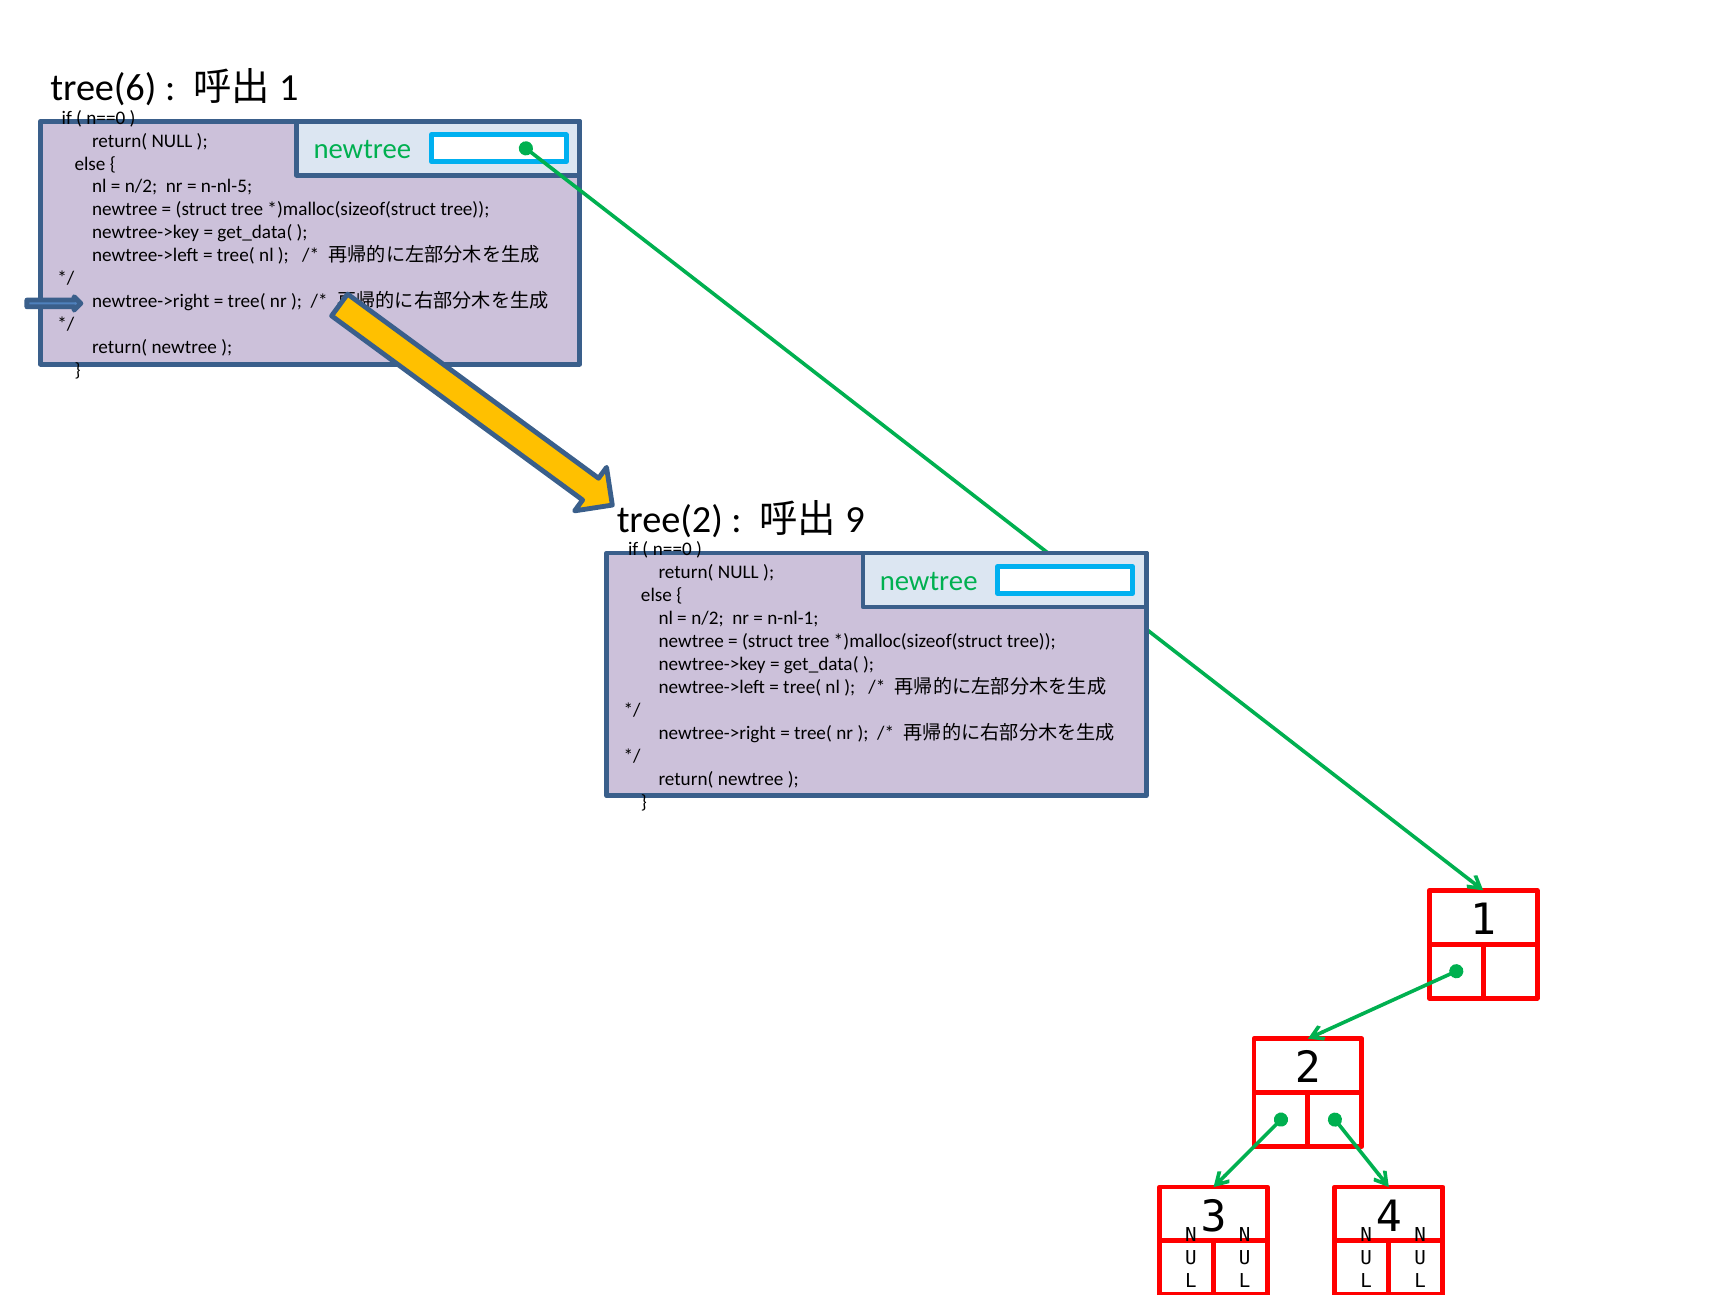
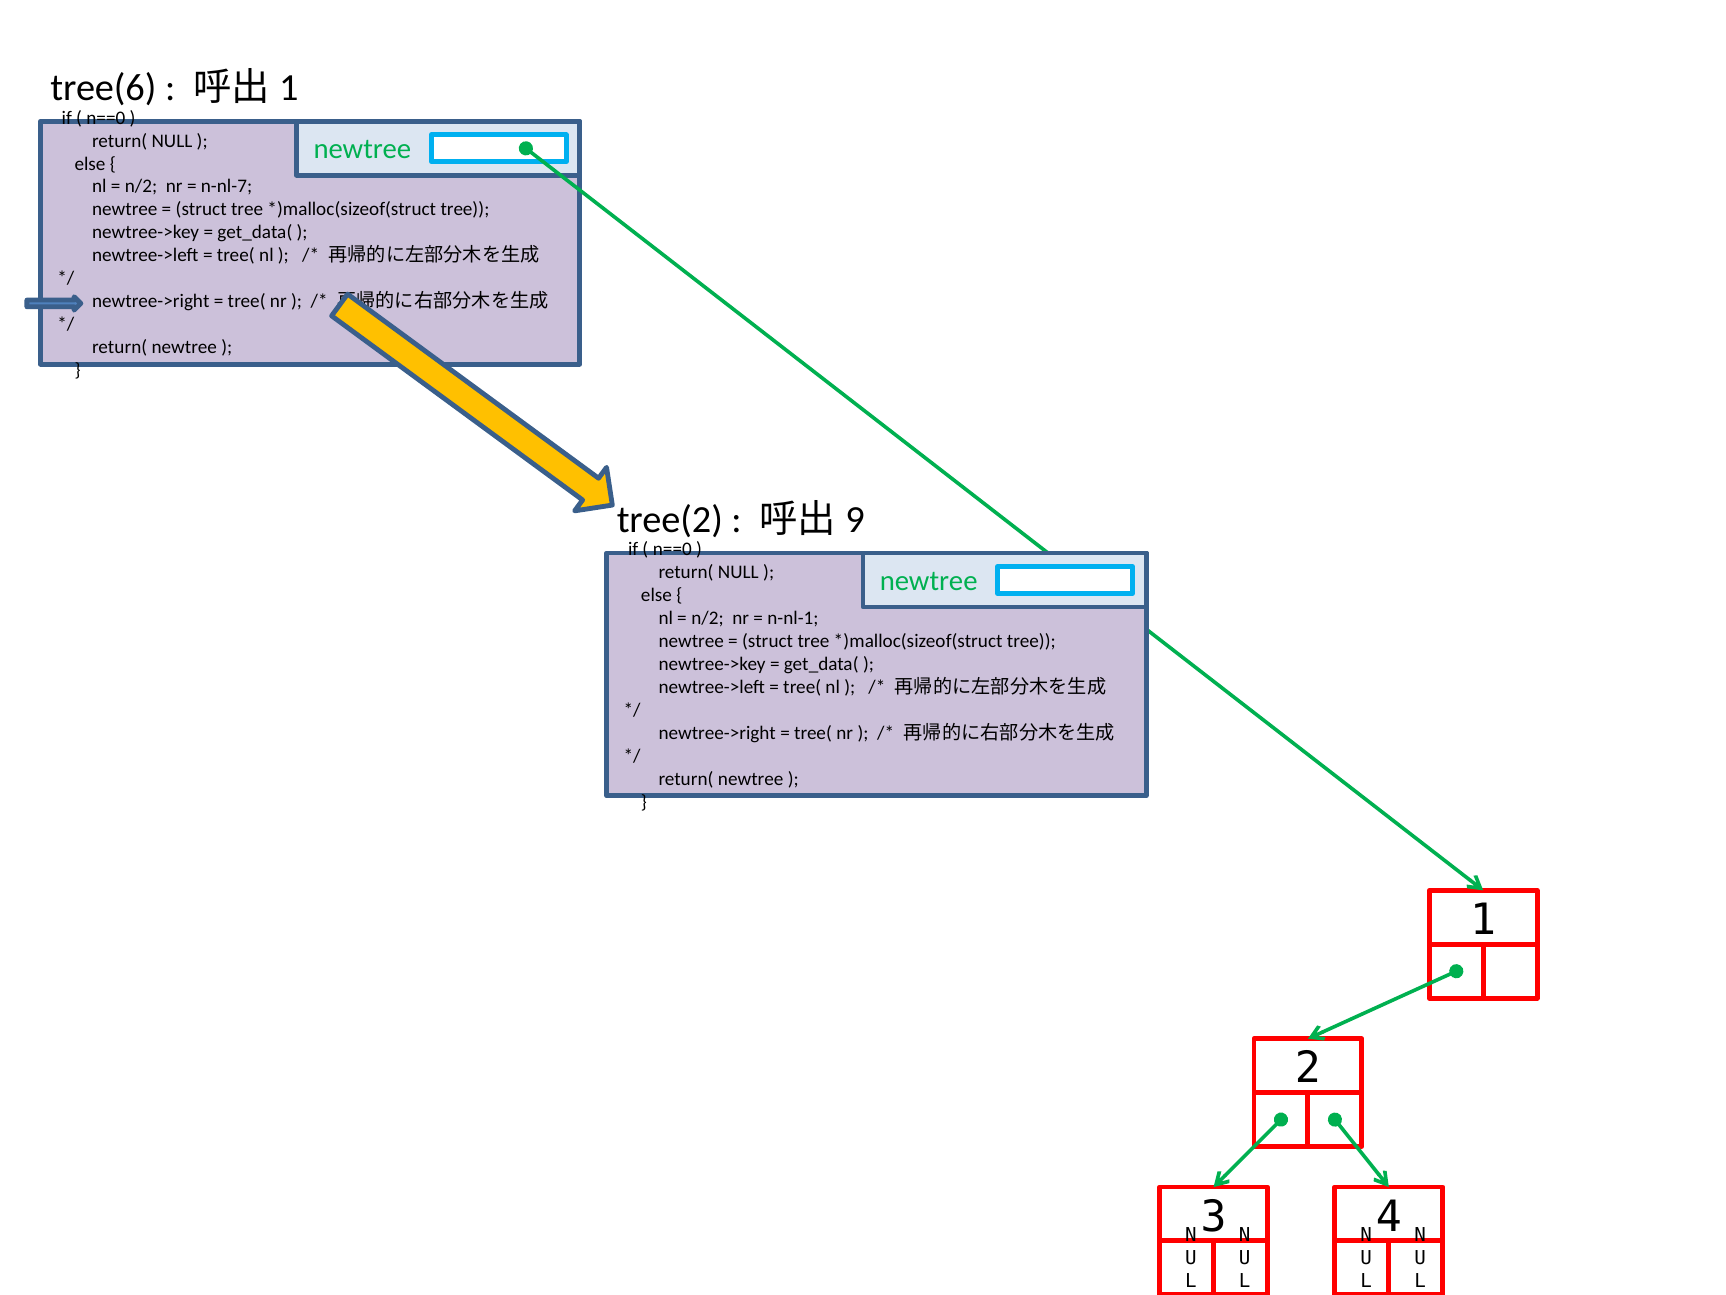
n-nl-5: n-nl-5 -> n-nl-7
